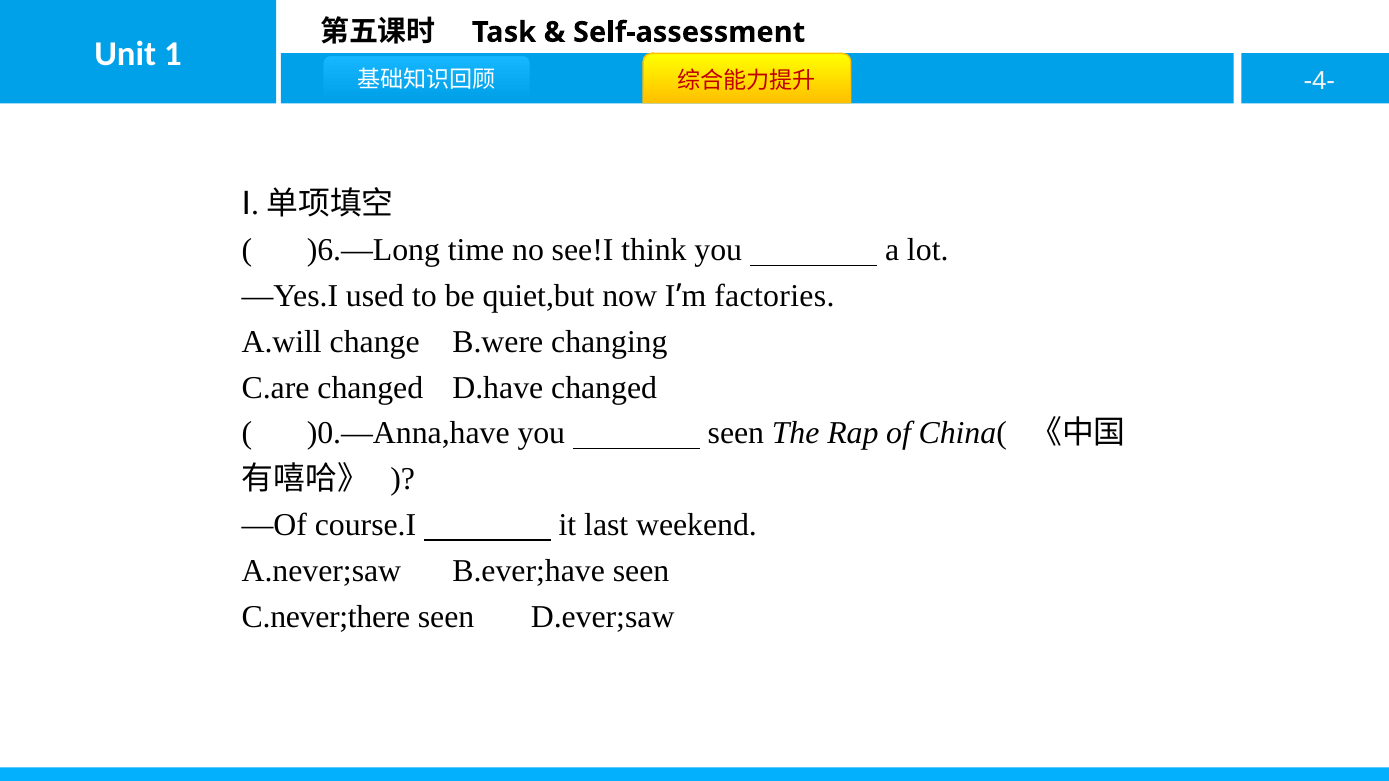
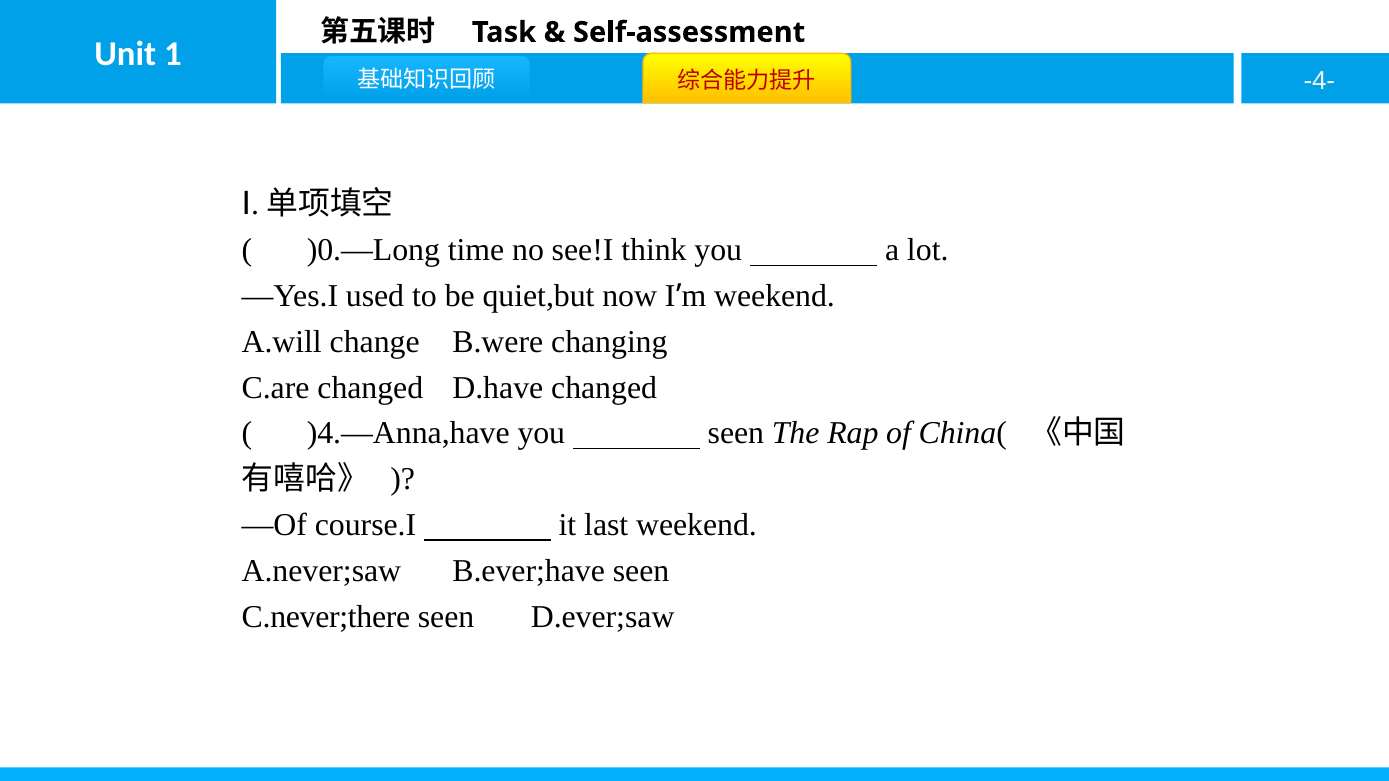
)6.—Long: )6.—Long -> )0.—Long
factories at (774, 296): factories -> weekend
)0.—Anna,have: )0.—Anna,have -> )4.—Anna,have
